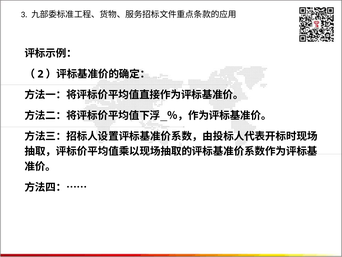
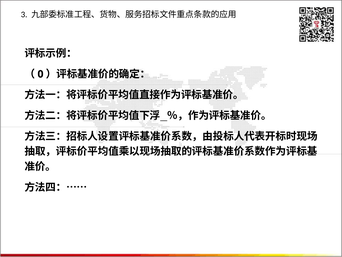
2: 2 -> 0
